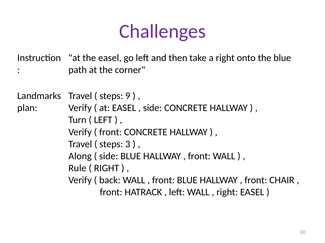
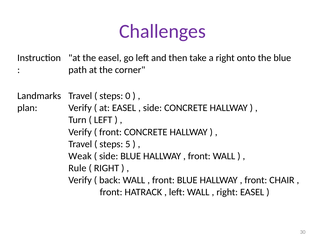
9: 9 -> 0
3: 3 -> 5
Along: Along -> Weak
